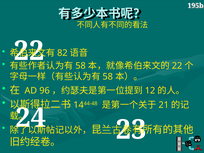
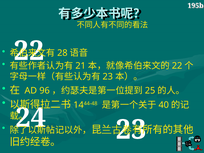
82: 82 -> 28
58 at (81, 66): 58 -> 21
58 at (108, 77): 58 -> 23
12: 12 -> 25
21: 21 -> 40
